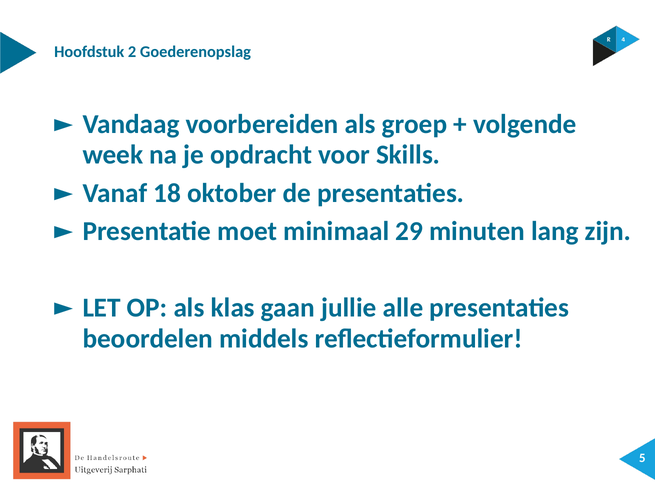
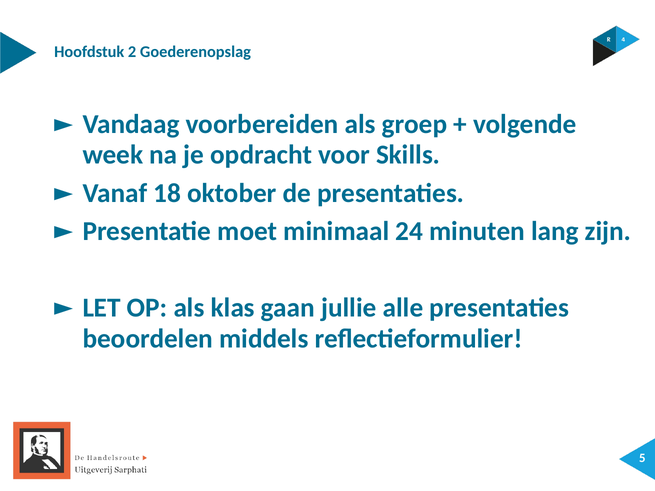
29: 29 -> 24
